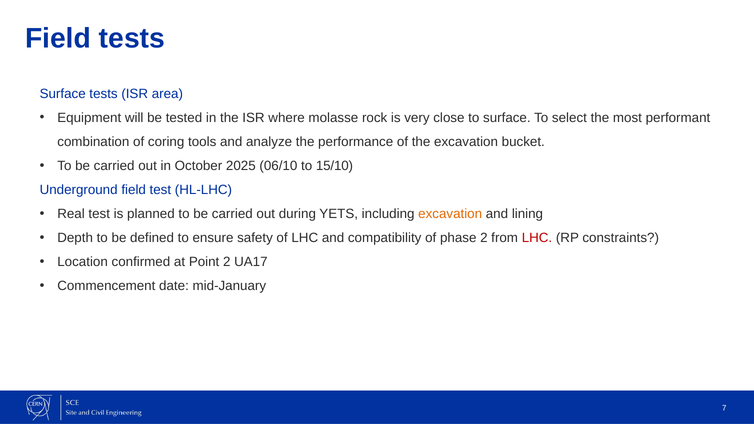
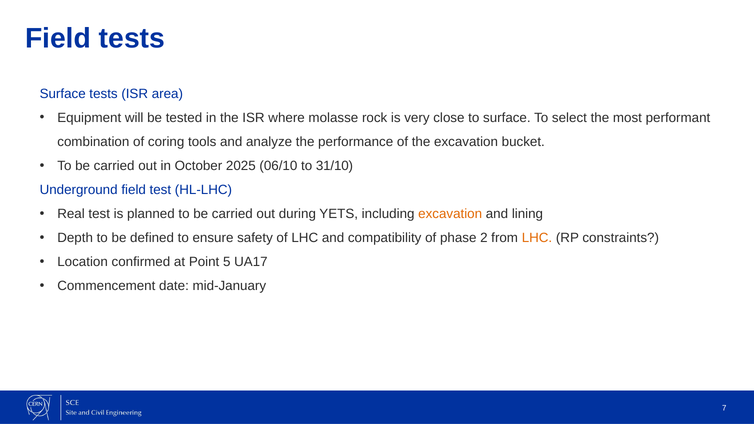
15/10: 15/10 -> 31/10
LHC at (537, 238) colour: red -> orange
Point 2: 2 -> 5
